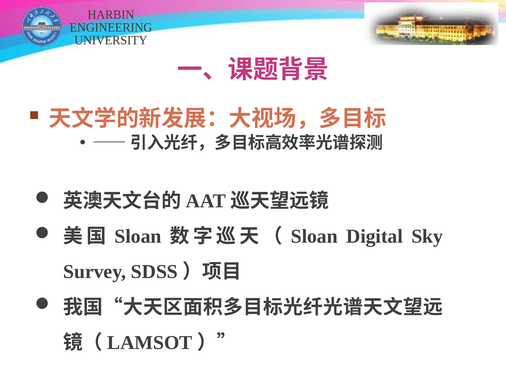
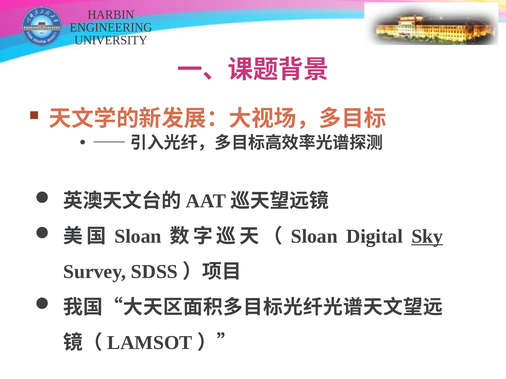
Sky underline: none -> present
